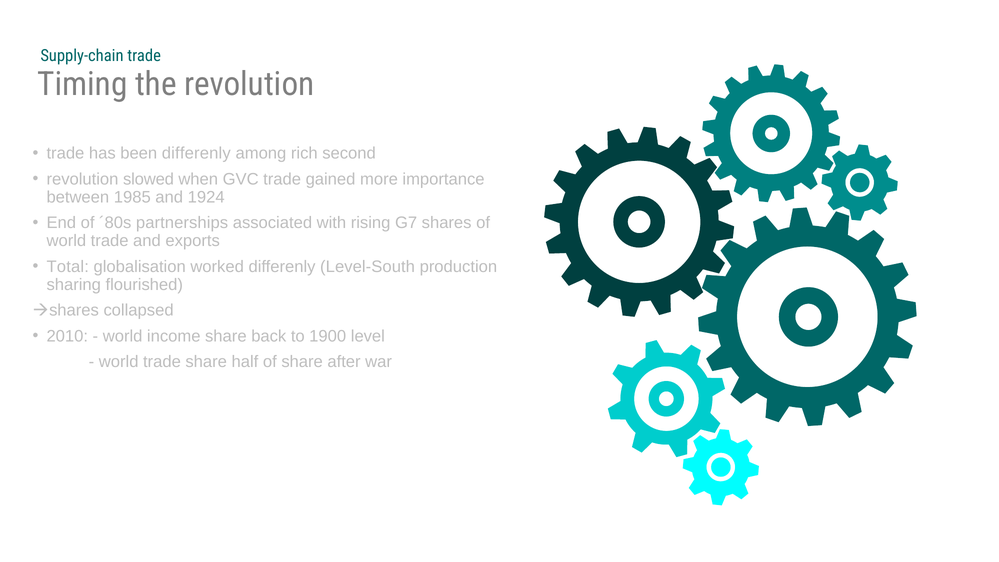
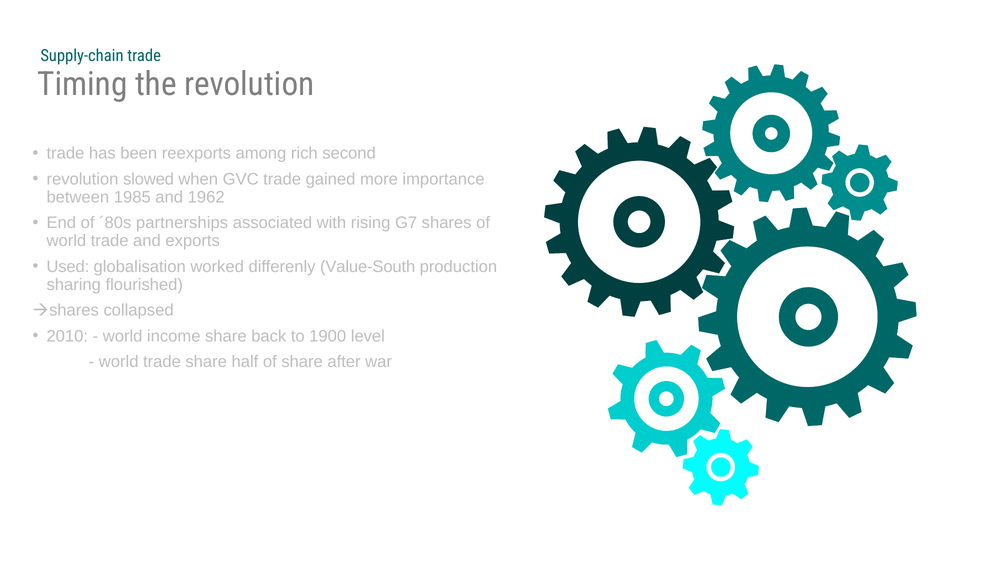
been differenly: differenly -> reexports
1924: 1924 -> 1962
Total: Total -> Used
Level-South: Level-South -> Value-South
